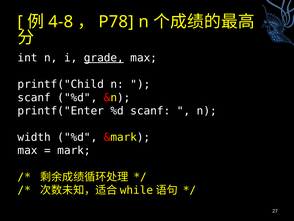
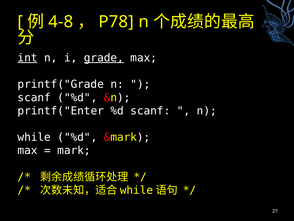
int underline: none -> present
printf("Child: printf("Child -> printf("Grade
width: width -> while
